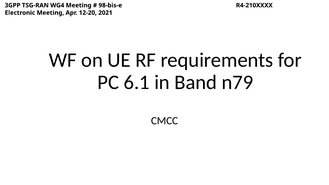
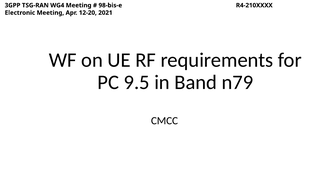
6.1: 6.1 -> 9.5
